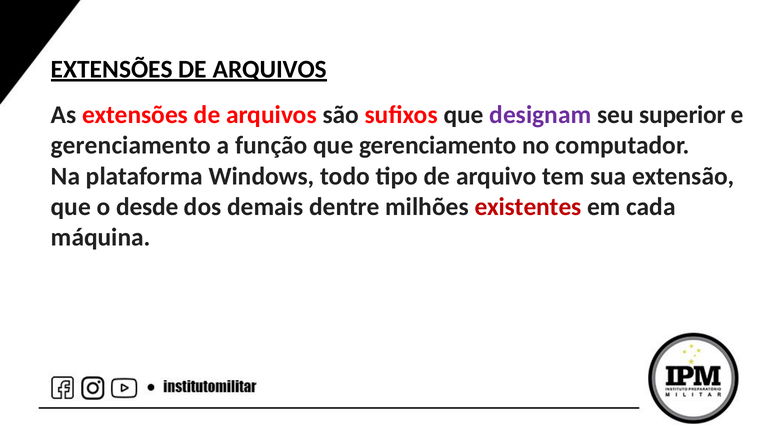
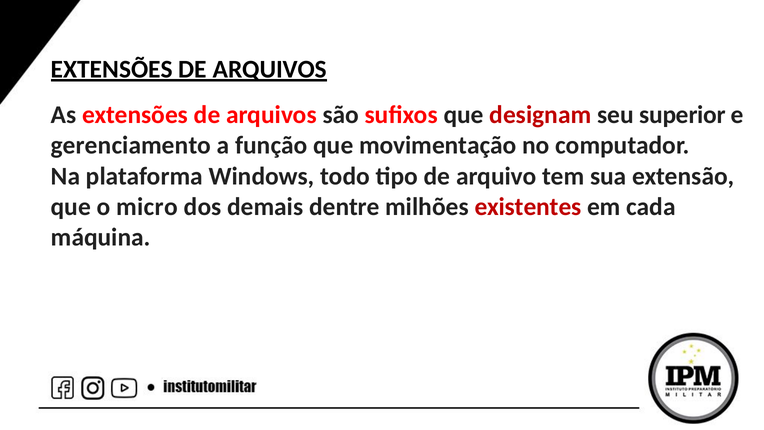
designam colour: purple -> red
que gerenciamento: gerenciamento -> movimentação
desde: desde -> micro
